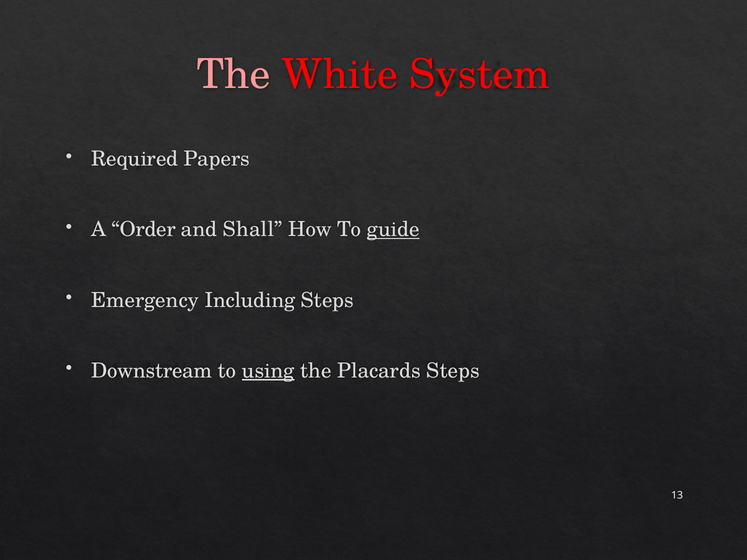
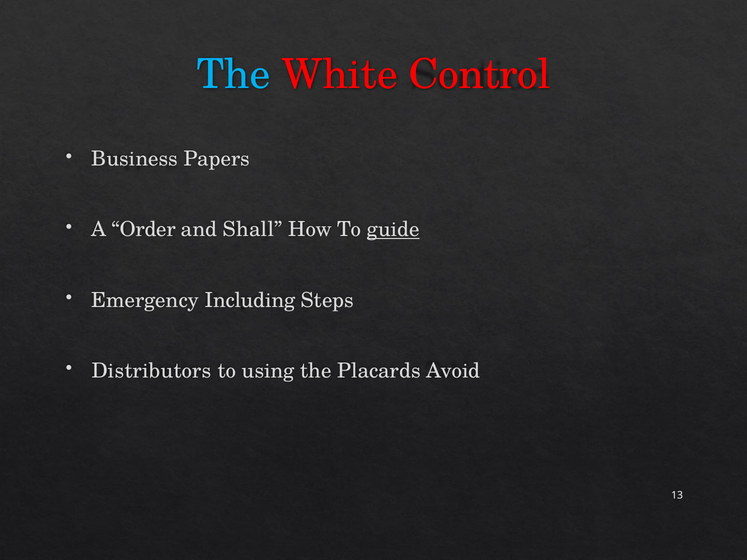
The at (234, 74) colour: pink -> light blue
System: System -> Control
Required: Required -> Business
Downstream: Downstream -> Distributors
using underline: present -> none
Placards Steps: Steps -> Avoid
